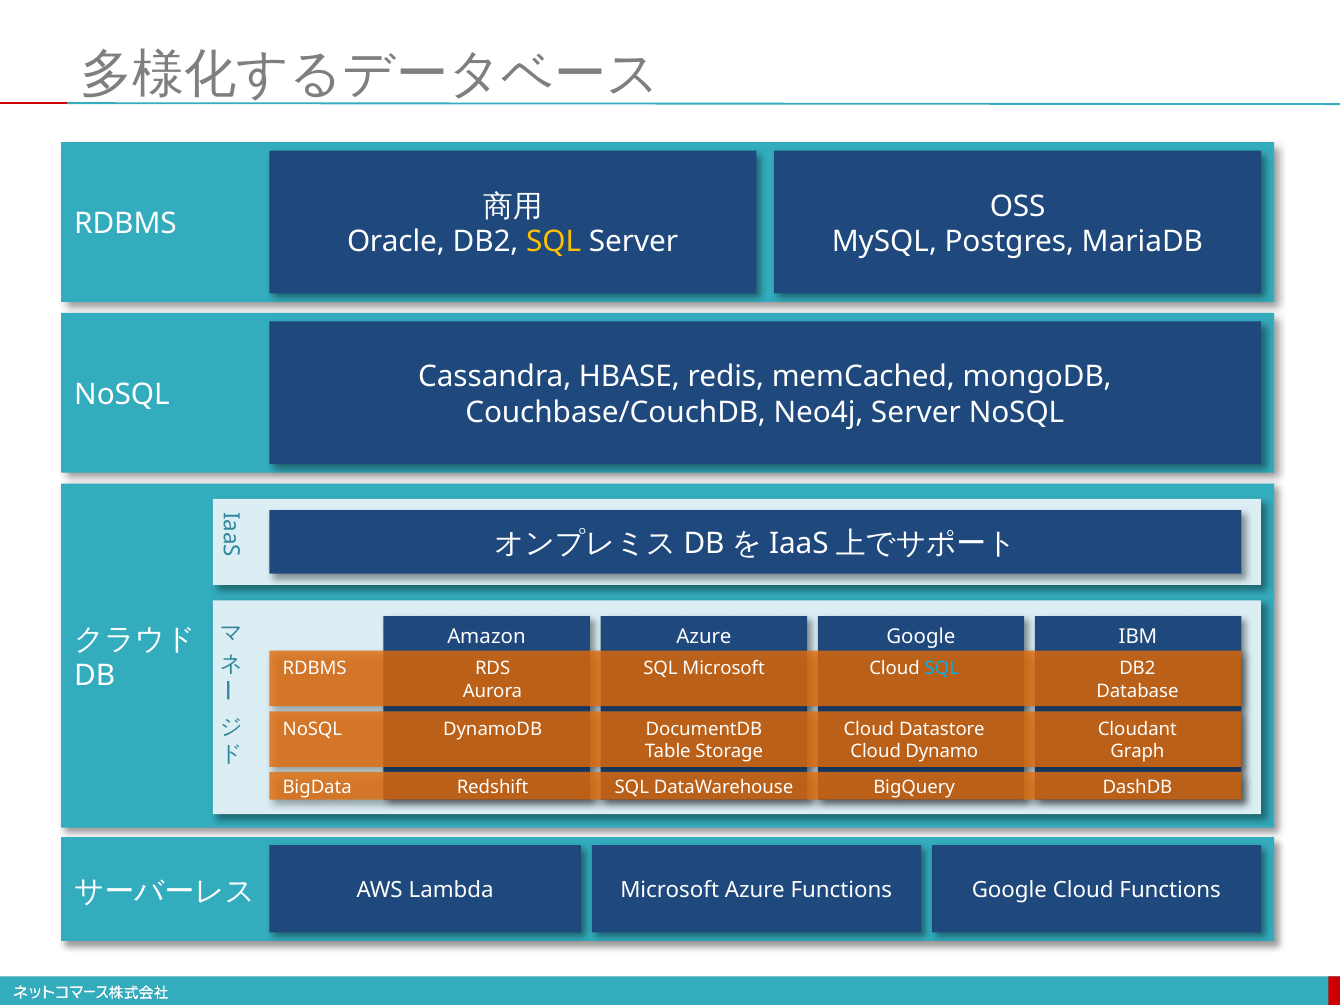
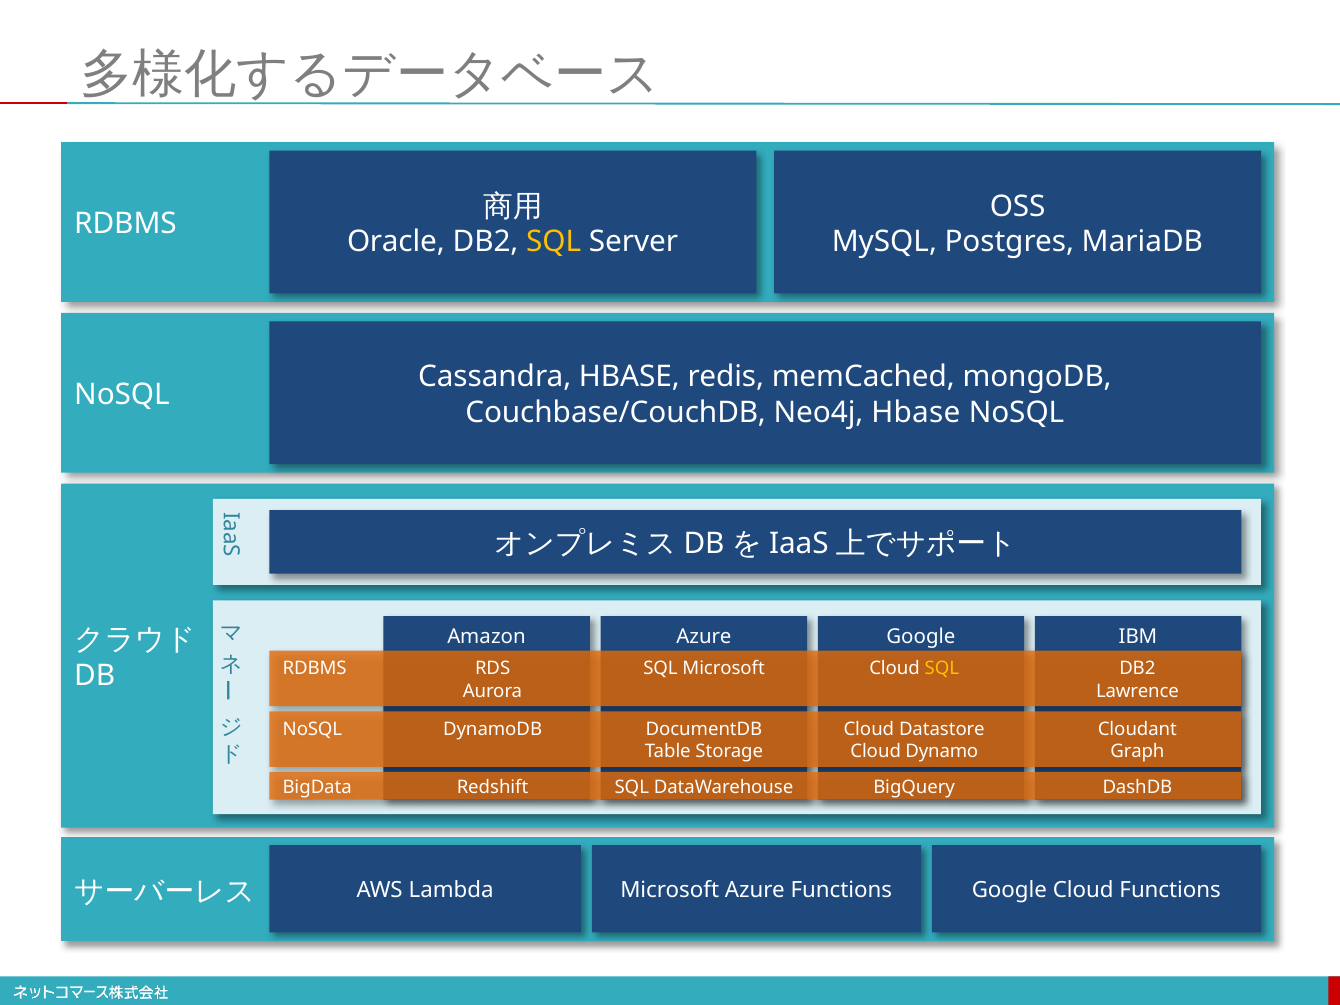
Neo4j Server: Server -> Hbase
SQL at (942, 669) colour: light blue -> yellow
Database: Database -> Lawrence
